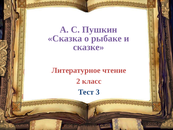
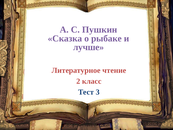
сказке: сказке -> лучше
